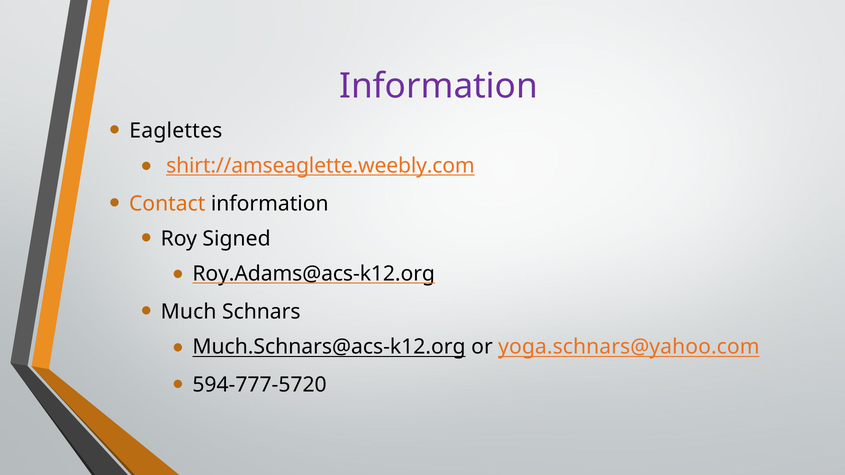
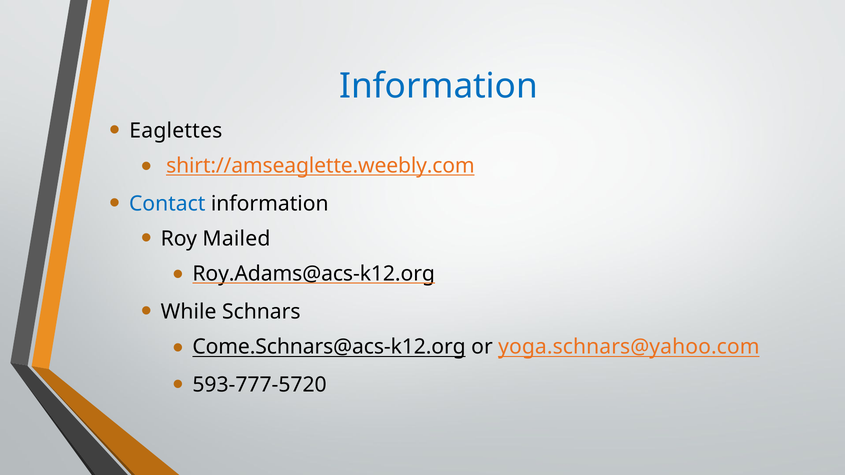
Information at (439, 86) colour: purple -> blue
Contact colour: orange -> blue
Signed: Signed -> Mailed
Much: Much -> While
Much.Schnars@acs-k12.org: Much.Schnars@acs-k12.org -> Come.Schnars@acs-k12.org
594-777-5720: 594-777-5720 -> 593-777-5720
